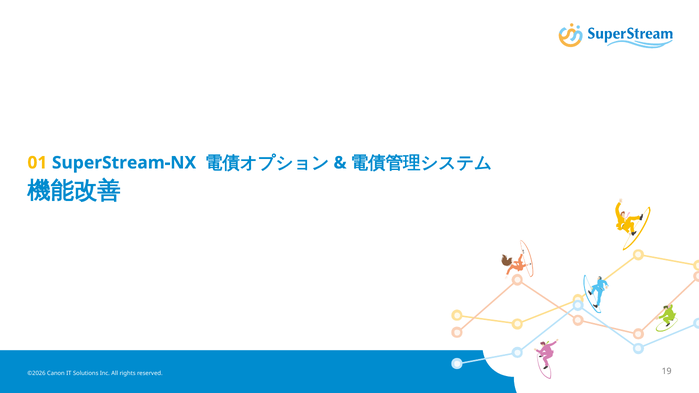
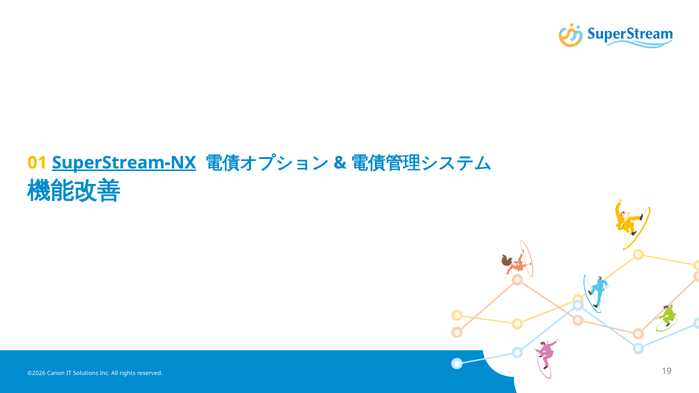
SuperStream-NX underline: none -> present
